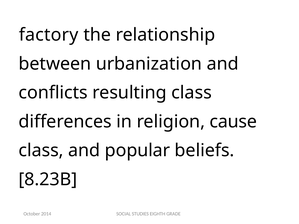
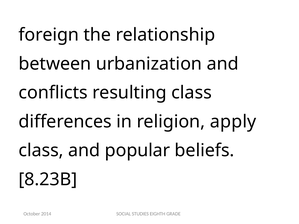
factory: factory -> foreign
cause: cause -> apply
